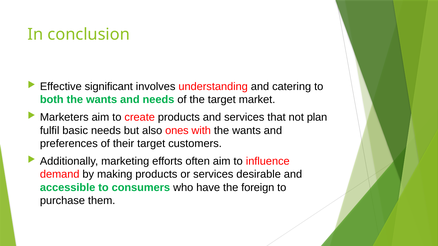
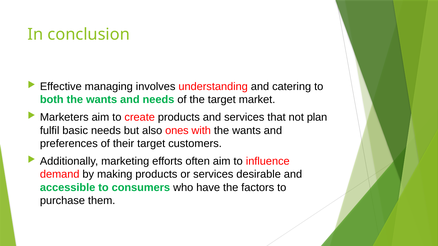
significant: significant -> managing
foreign: foreign -> factors
